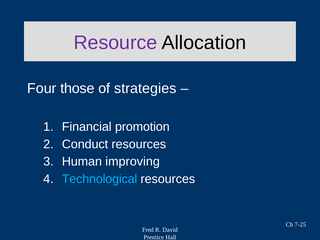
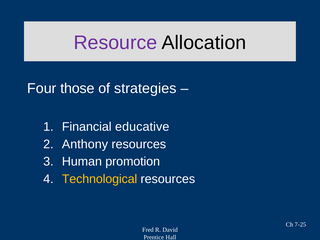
promotion: promotion -> educative
Conduct: Conduct -> Anthony
improving: improving -> promotion
Technological colour: light blue -> yellow
